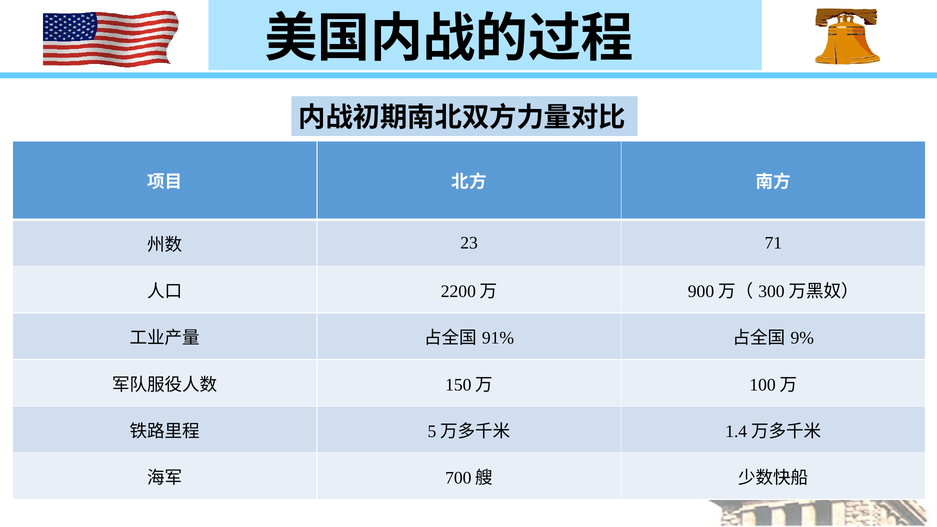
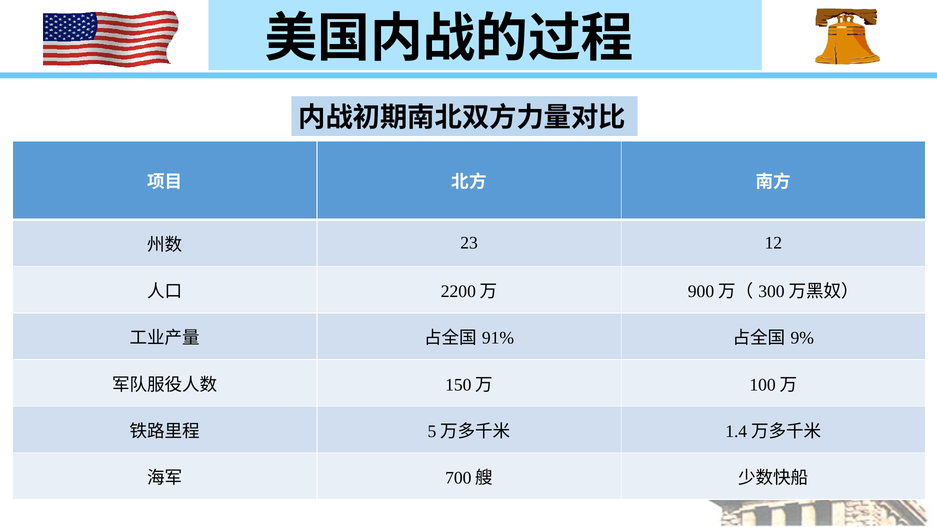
71: 71 -> 12
